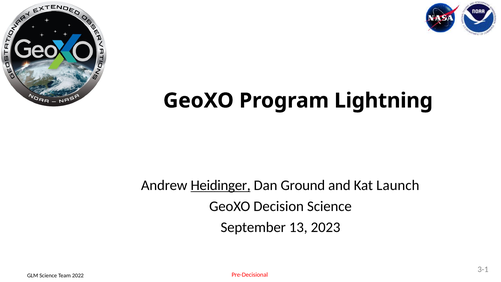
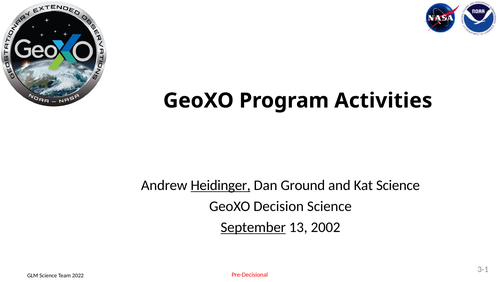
Lightning: Lightning -> Activities
Kat Launch: Launch -> Science
September underline: none -> present
2023: 2023 -> 2002
